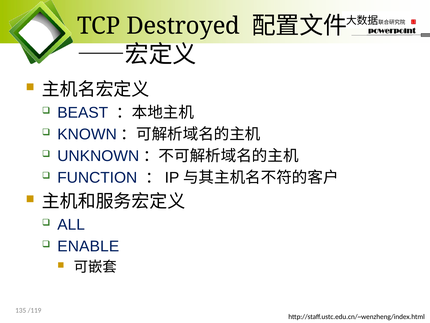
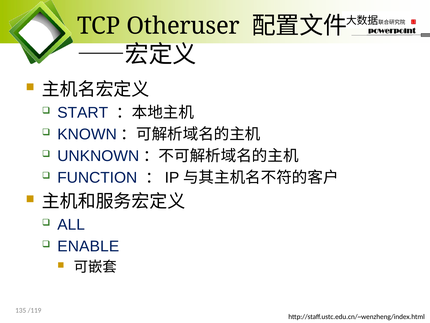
Destroyed: Destroyed -> Otheruser
BEAST: BEAST -> START
